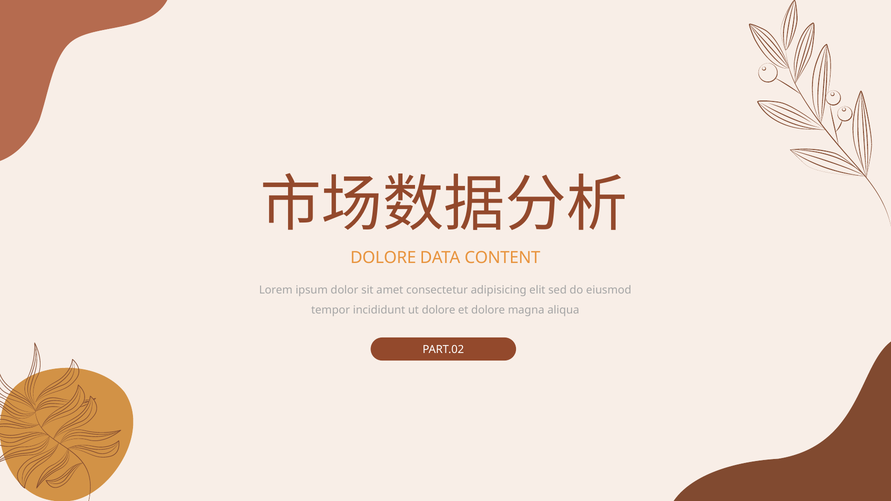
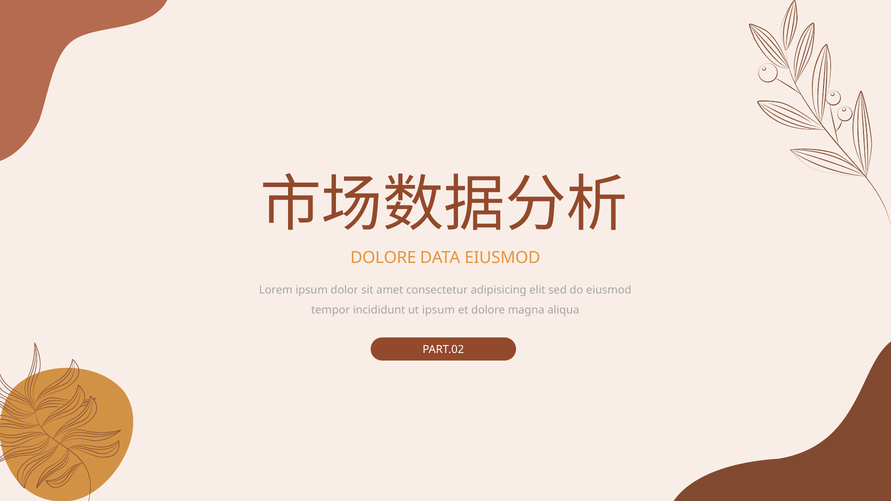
DATA CONTENT: CONTENT -> EIUSMOD
ut dolore: dolore -> ipsum
